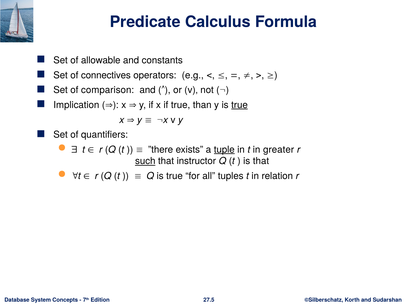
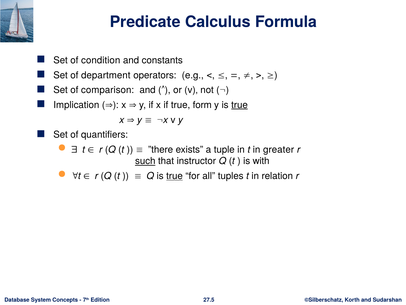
allowable: allowable -> condition
connectives: connectives -> department
than: than -> form
tuple underline: present -> none
is that: that -> with
true at (175, 176) underline: none -> present
